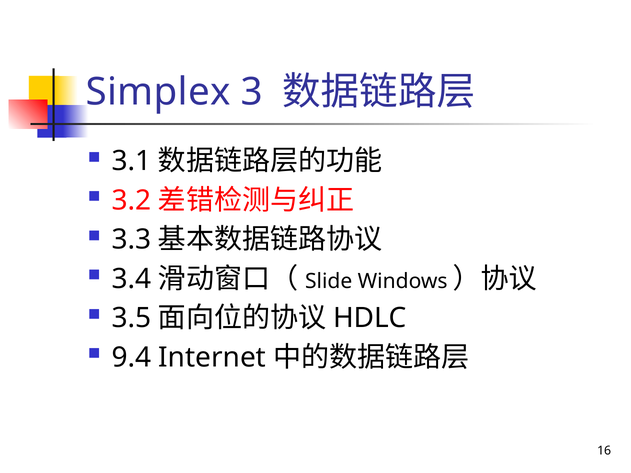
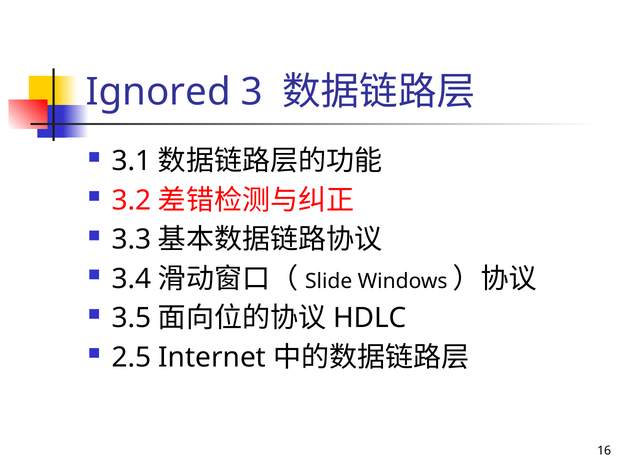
Simplex: Simplex -> Ignored
9.4: 9.4 -> 2.5
